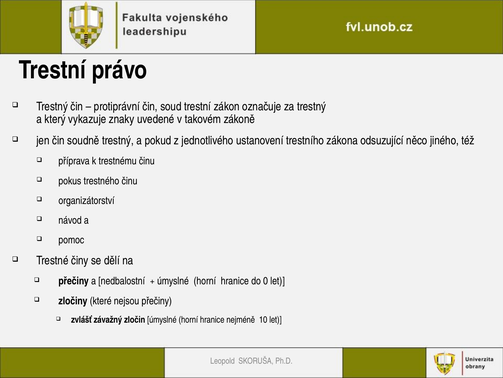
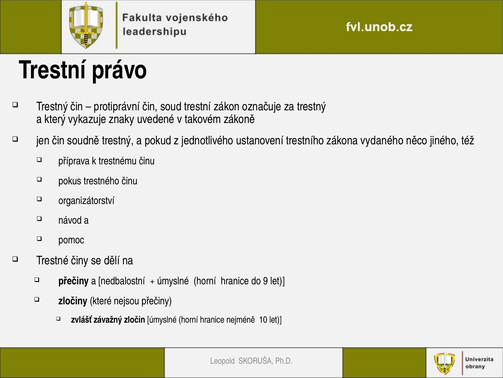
odsuzující: odsuzující -> vydaného
0: 0 -> 9
